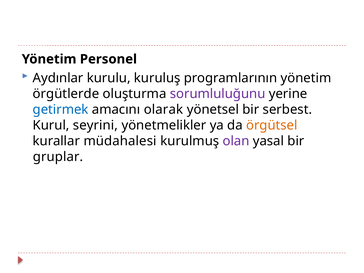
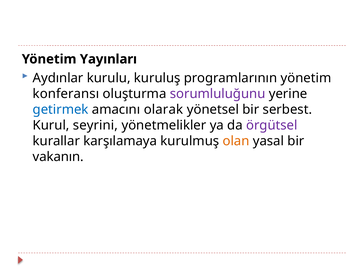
Personel: Personel -> Yayınları
örgütlerde: örgütlerde -> konferansı
örgütsel colour: orange -> purple
müdahalesi: müdahalesi -> karşılamaya
olan colour: purple -> orange
gruplar: gruplar -> vakanın
